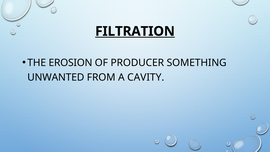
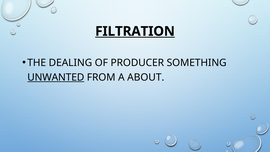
EROSION: EROSION -> DEALING
UNWANTED underline: none -> present
CAVITY: CAVITY -> ABOUT
